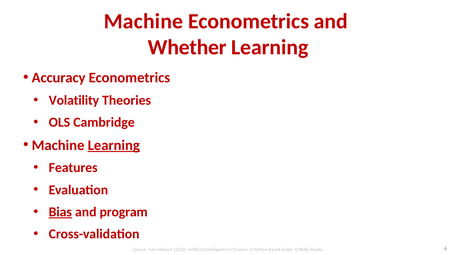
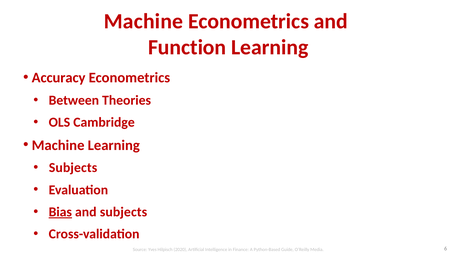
Whether: Whether -> Function
Volatility: Volatility -> Between
Learning at (114, 145) underline: present -> none
Features at (73, 168): Features -> Subjects
and program: program -> subjects
